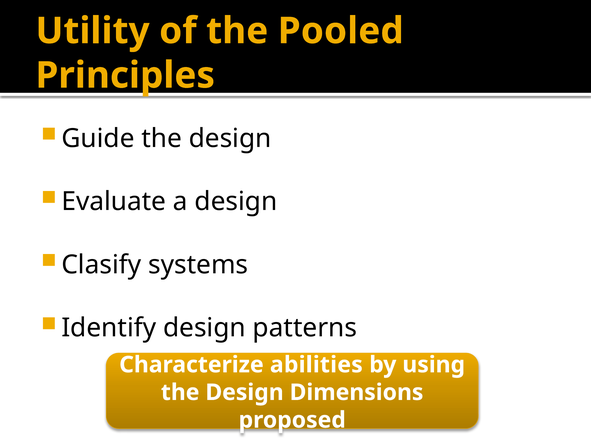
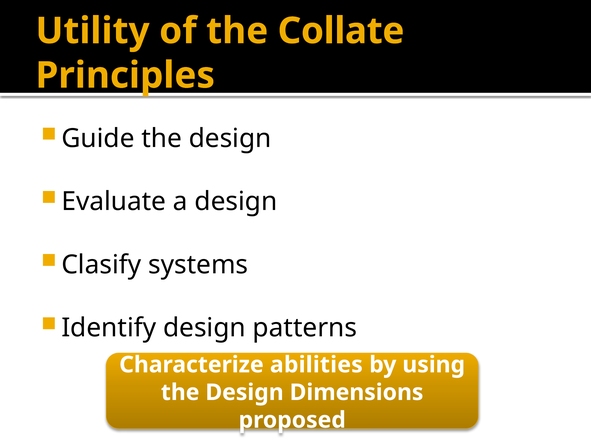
Pooled: Pooled -> Collate
